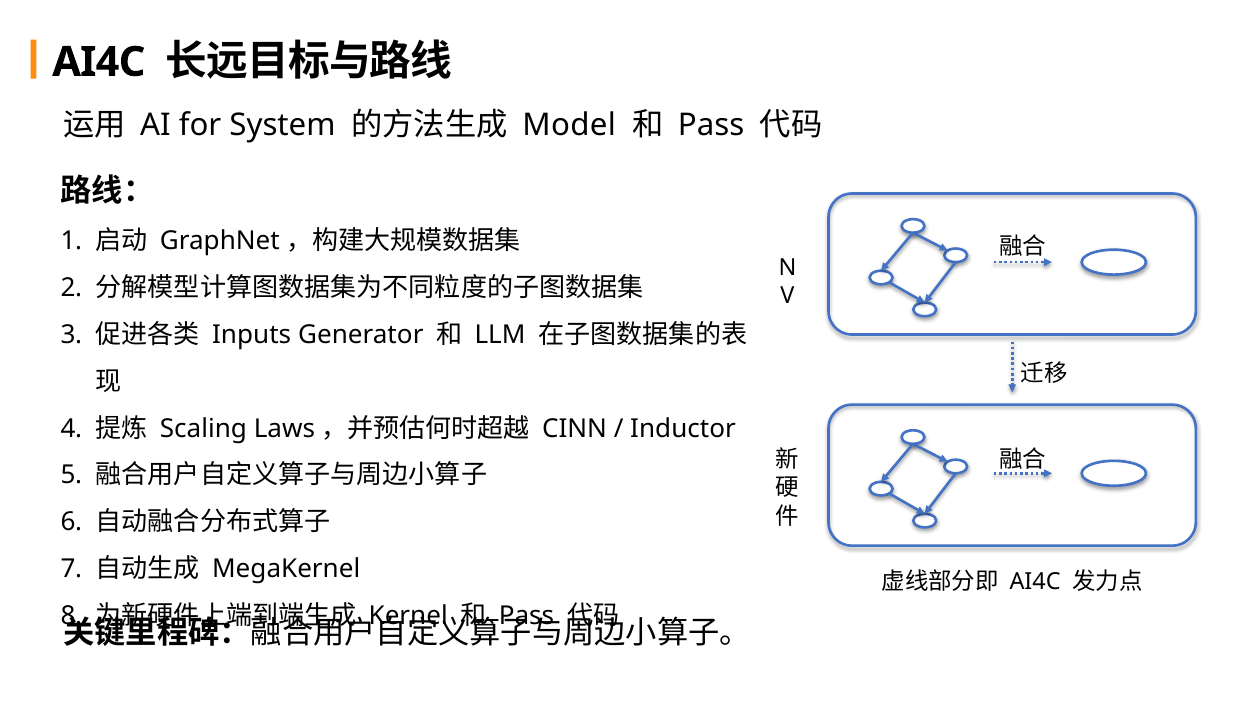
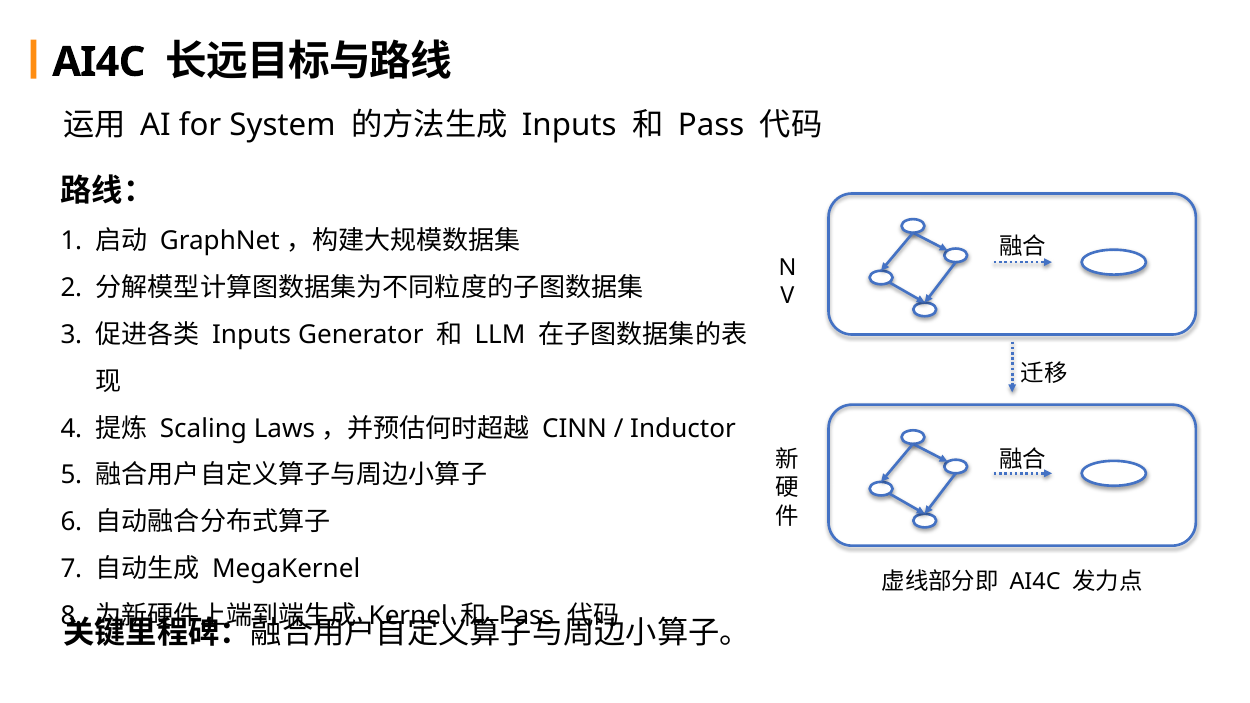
Model at (569, 126): Model -> Inputs
